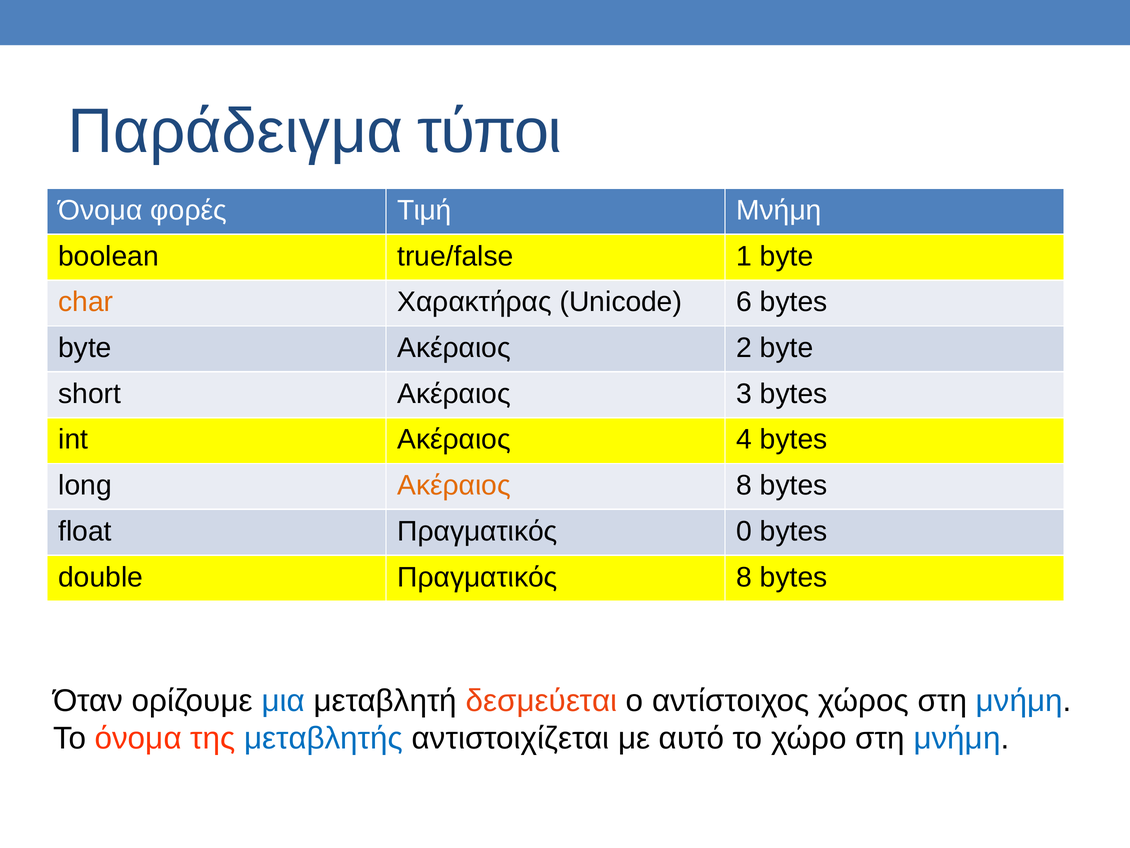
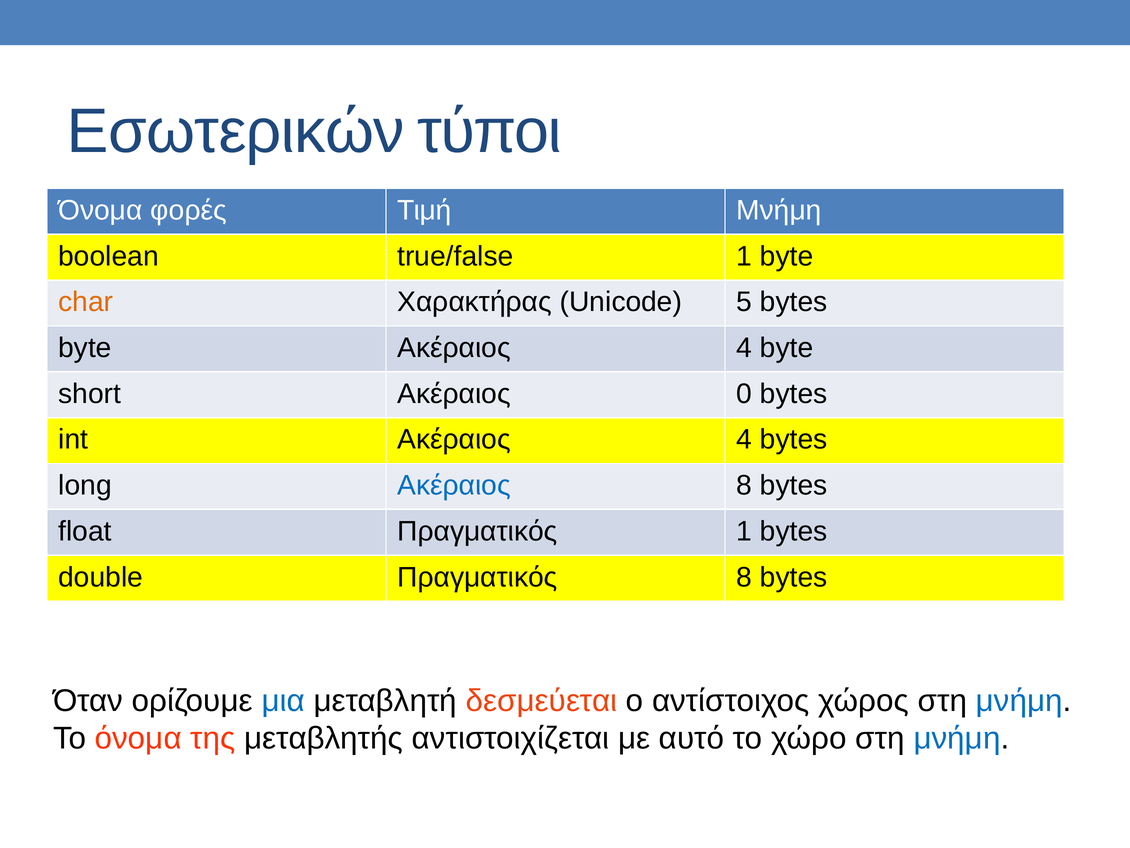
Παράδειγμα: Παράδειγμα -> Εσωτερικών
6: 6 -> 5
byte Ακέραιος 2: 2 -> 4
3: 3 -> 0
Ακέραιος at (454, 485) colour: orange -> blue
Πραγματικός 0: 0 -> 1
μεταβλητής colour: blue -> black
